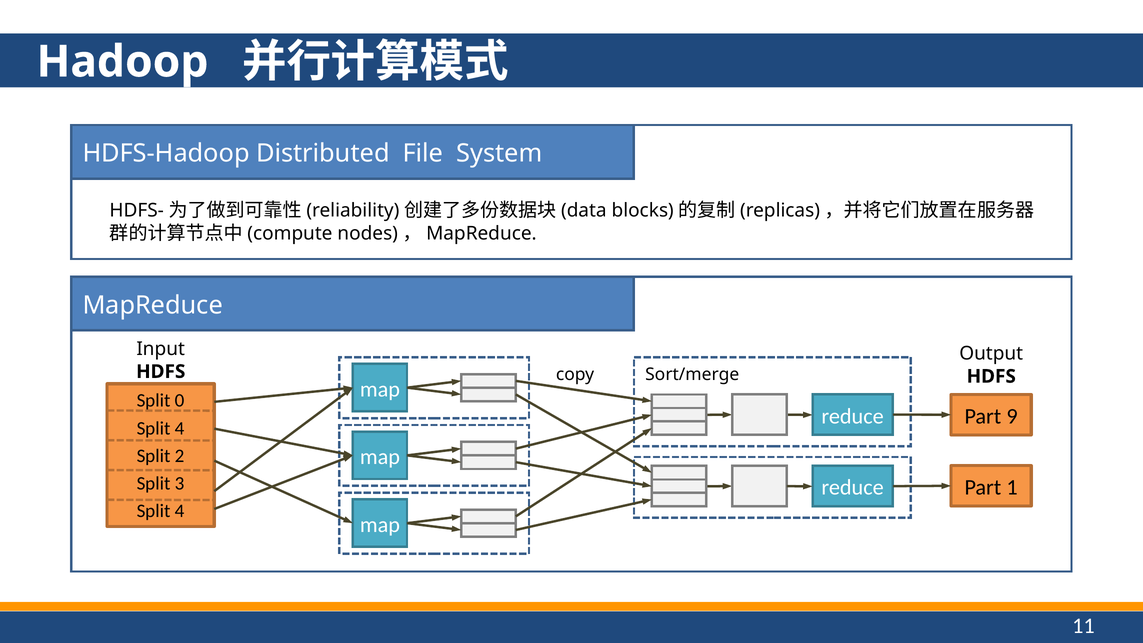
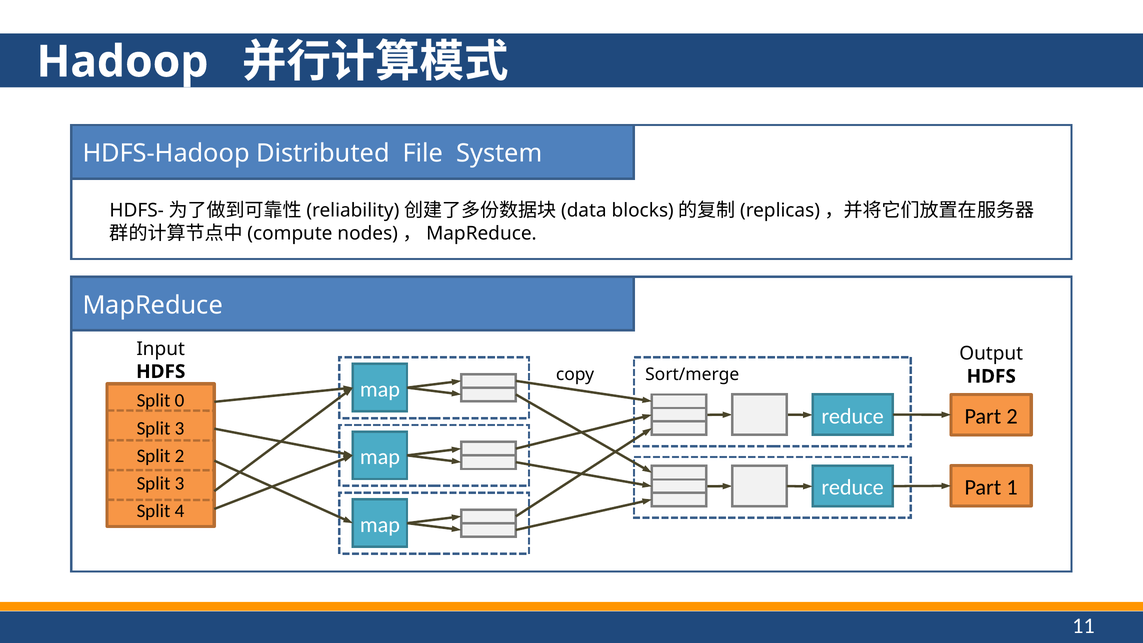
Part 9: 9 -> 2
4 at (179, 428): 4 -> 3
